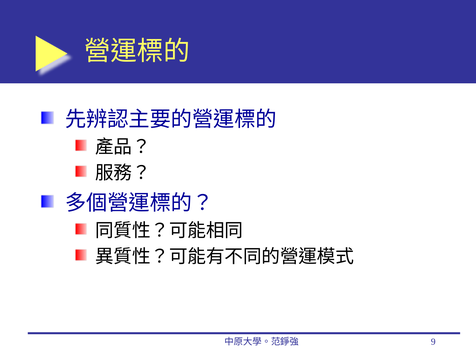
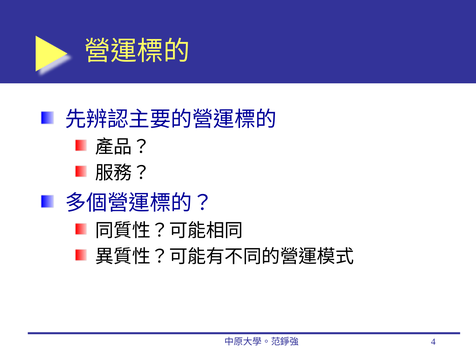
9: 9 -> 4
